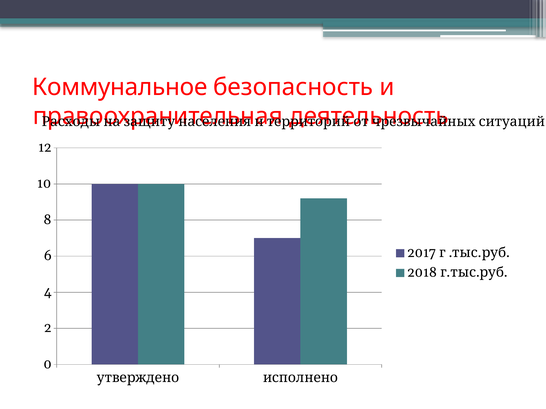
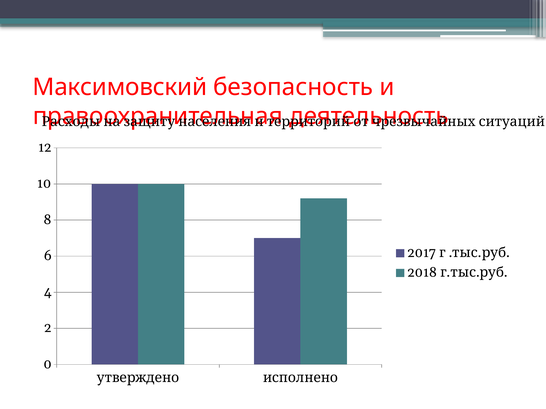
Коммунальное: Коммунальное -> Максимовский
